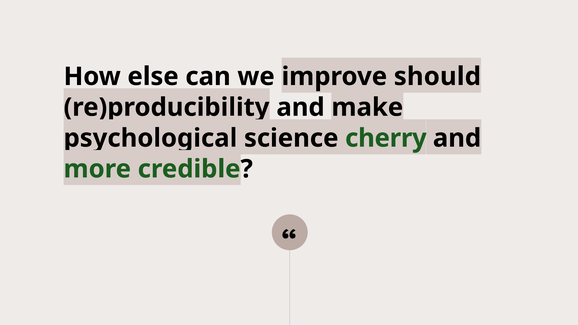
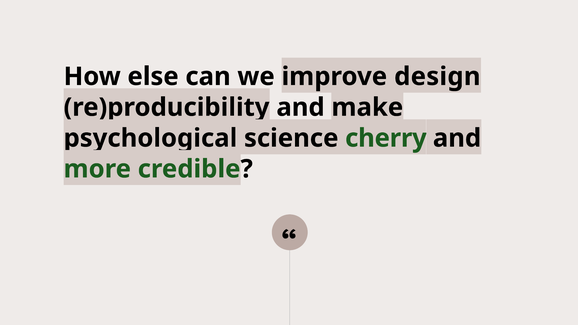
should: should -> design
